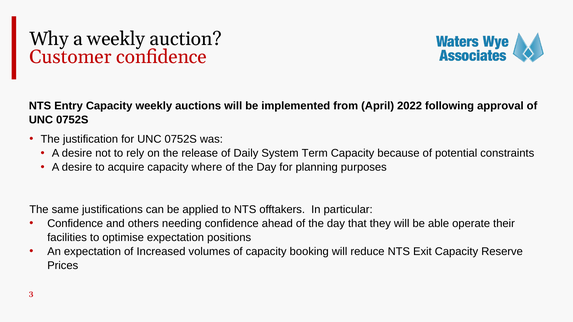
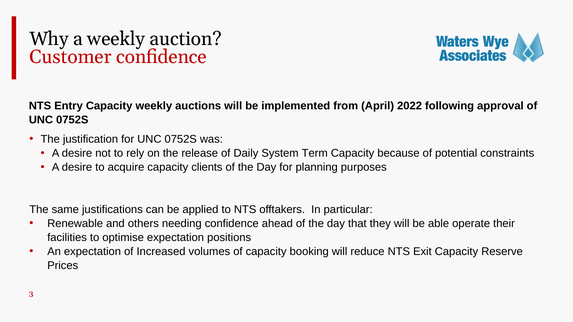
where: where -> clients
Confidence at (75, 224): Confidence -> Renewable
